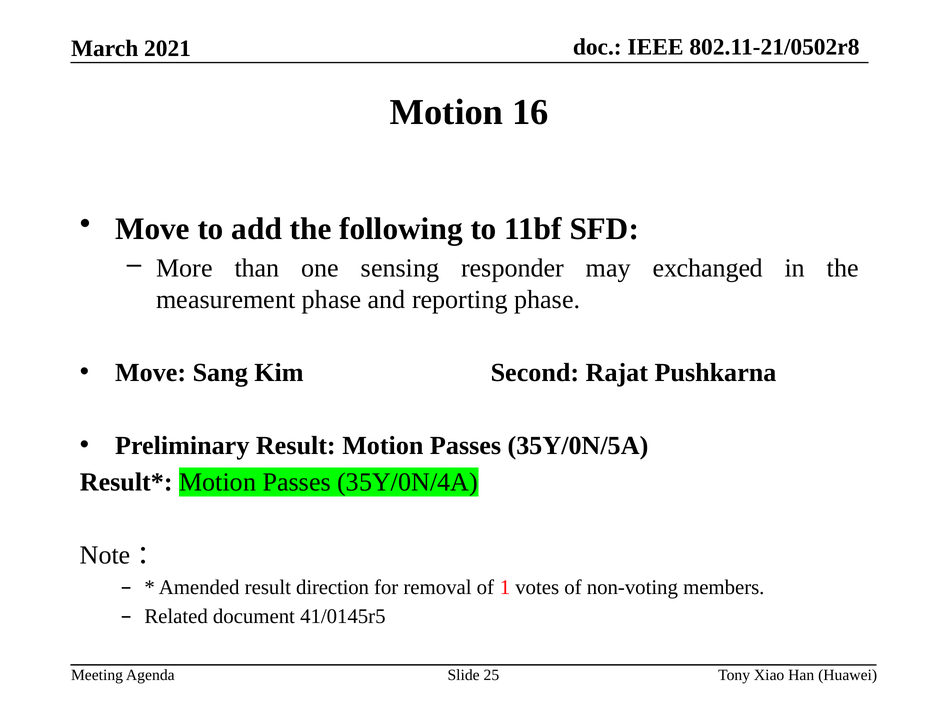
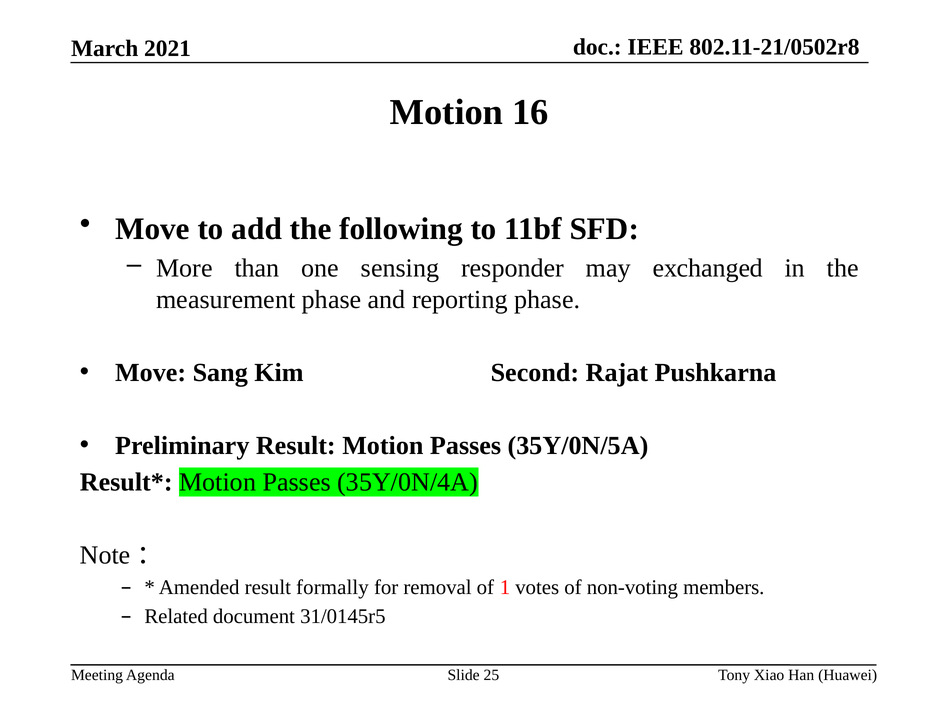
direction: direction -> formally
41/0145r5: 41/0145r5 -> 31/0145r5
